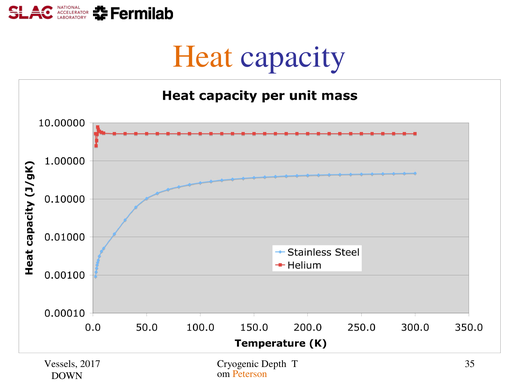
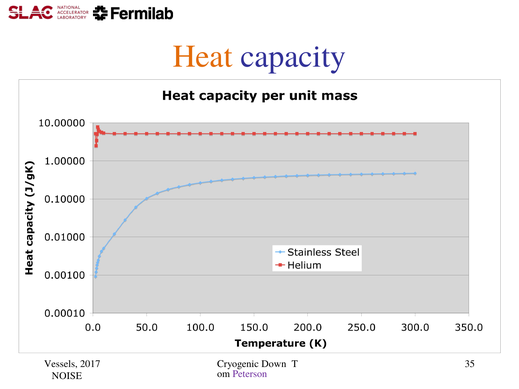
Depth: Depth -> Down
Peterson colour: orange -> purple
DOWN: DOWN -> NOISE
